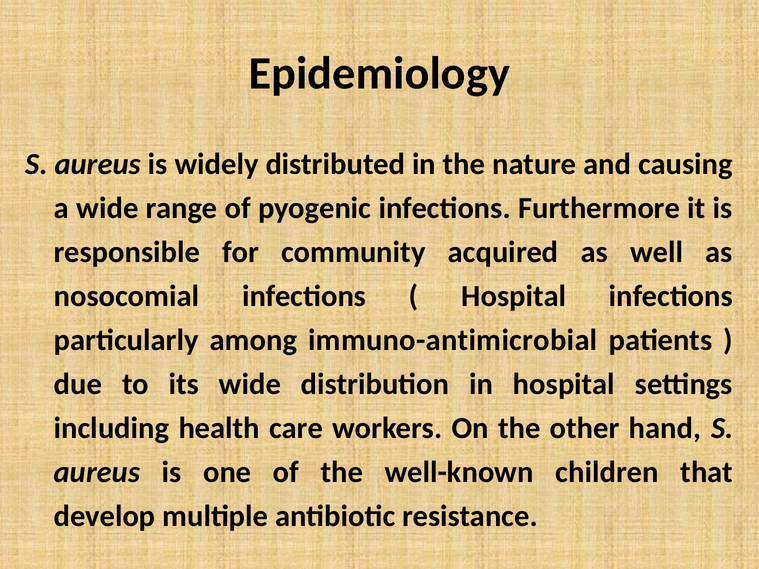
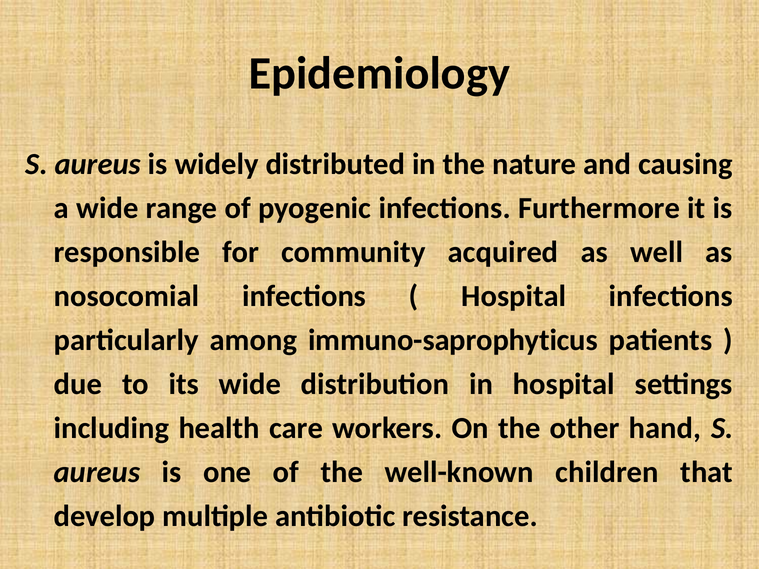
immuno-antimicrobial: immuno-antimicrobial -> immuno-saprophyticus
